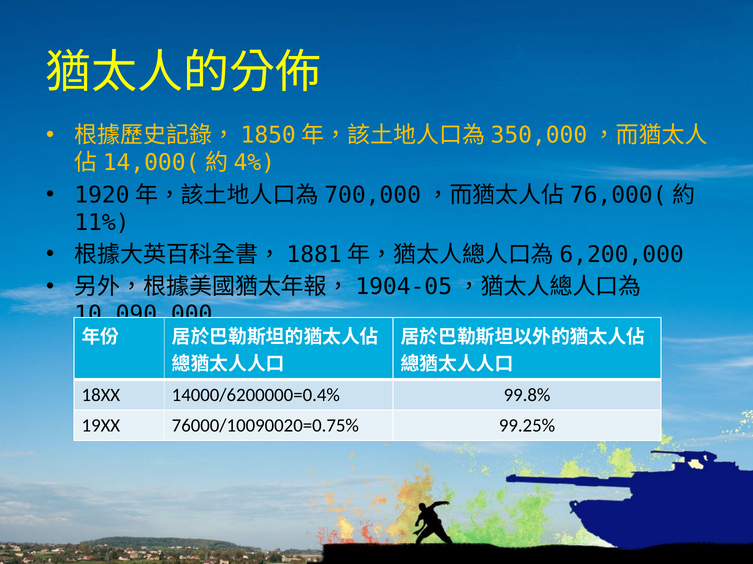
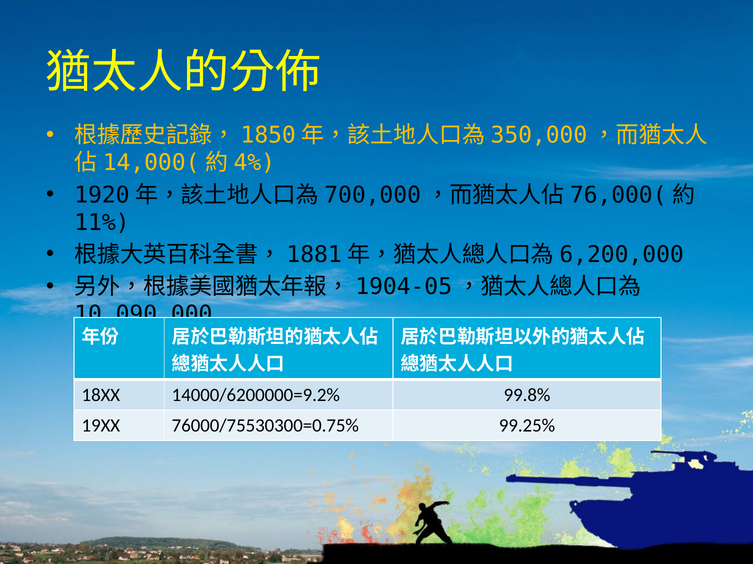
14000/6200000=0.4%: 14000/6200000=0.4% -> 14000/6200000=9.2%
76000/10090020=0.75%: 76000/10090020=0.75% -> 76000/75530300=0.75%
